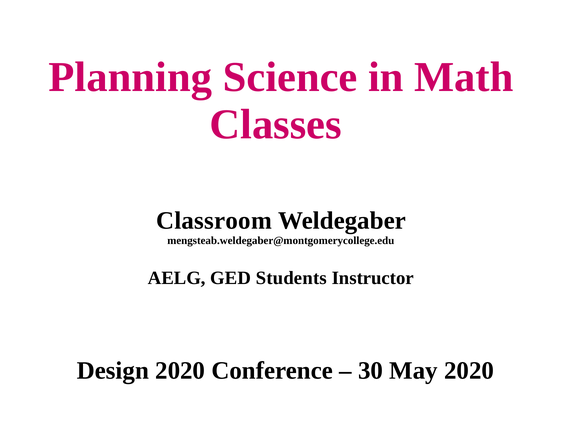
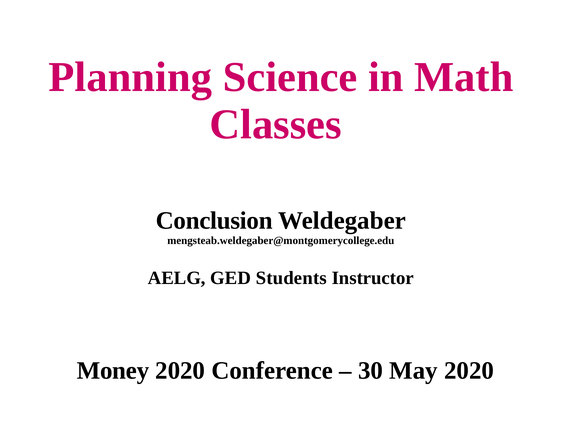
Classroom: Classroom -> Conclusion
Design: Design -> Money
